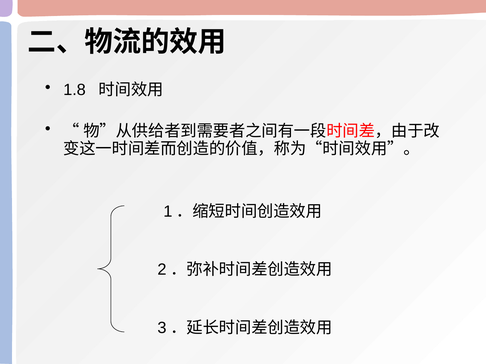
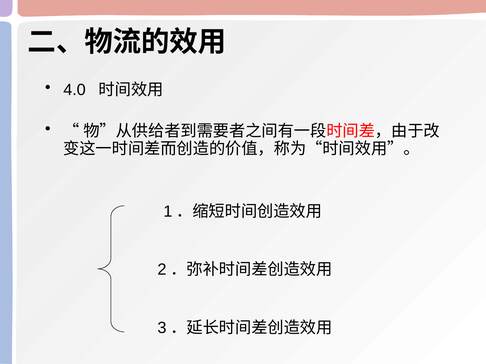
1.8: 1.8 -> 4.0
